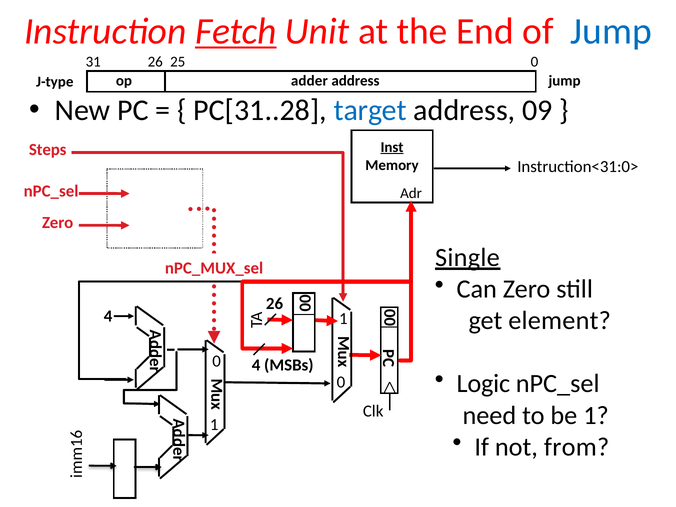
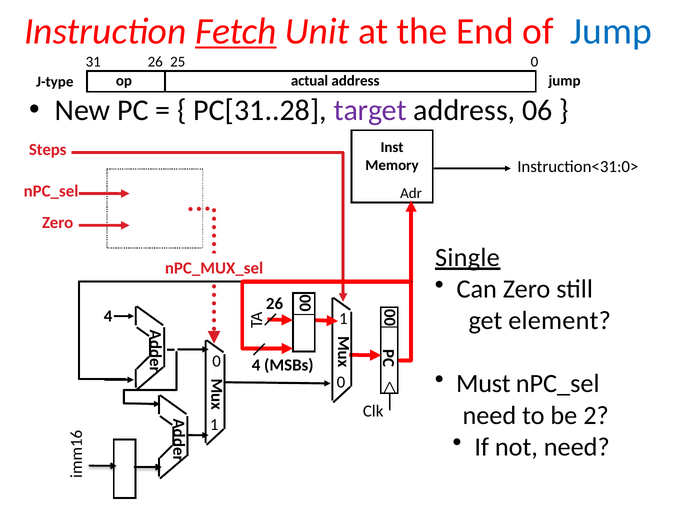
adder: adder -> actual
target colour: blue -> purple
09: 09 -> 06
Inst underline: present -> none
Logic: Logic -> Must
be 1: 1 -> 2
not from: from -> need
